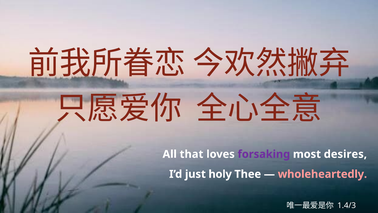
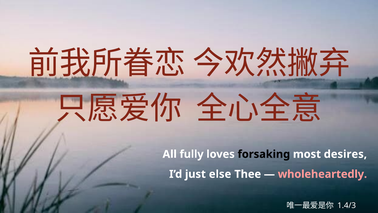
that: that -> fully
forsaking colour: purple -> black
holy: holy -> else
